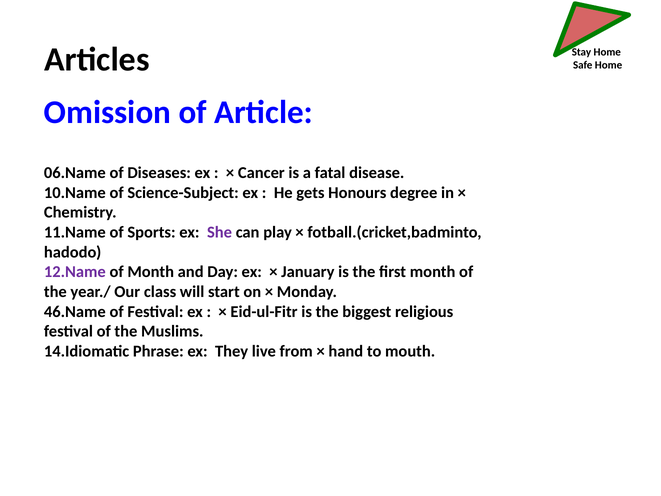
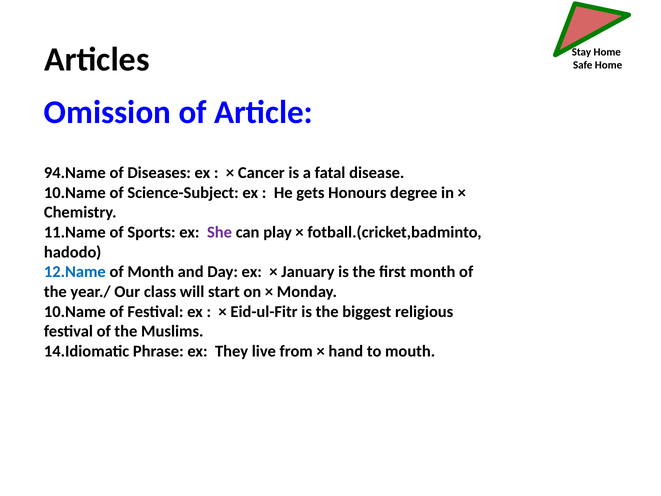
06.Name: 06.Name -> 94.Name
12.Name colour: purple -> blue
46.Name at (75, 312): 46.Name -> 10.Name
